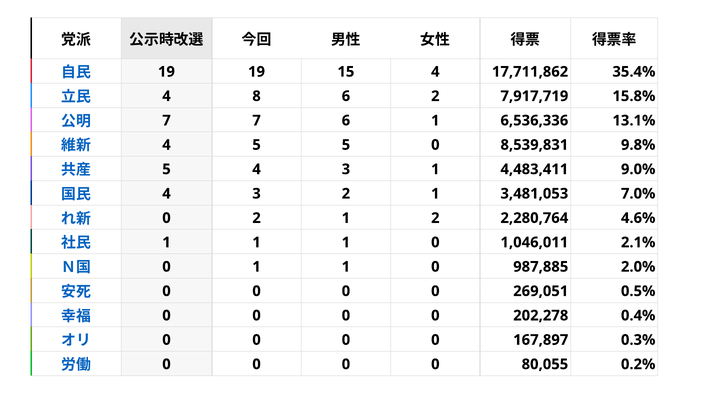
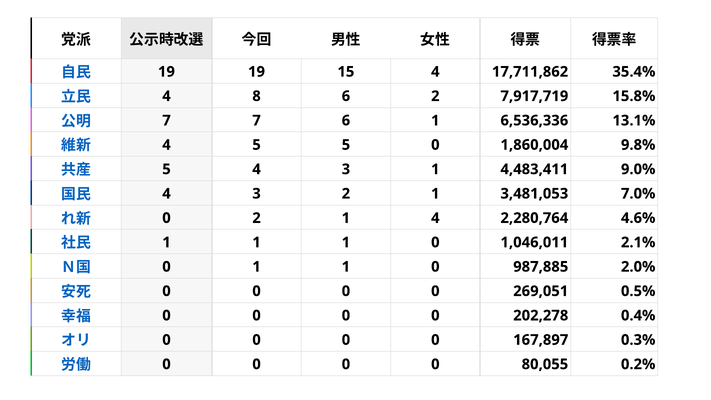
8,539,831: 8,539,831 -> 1,860,004
1 2: 2 -> 4
